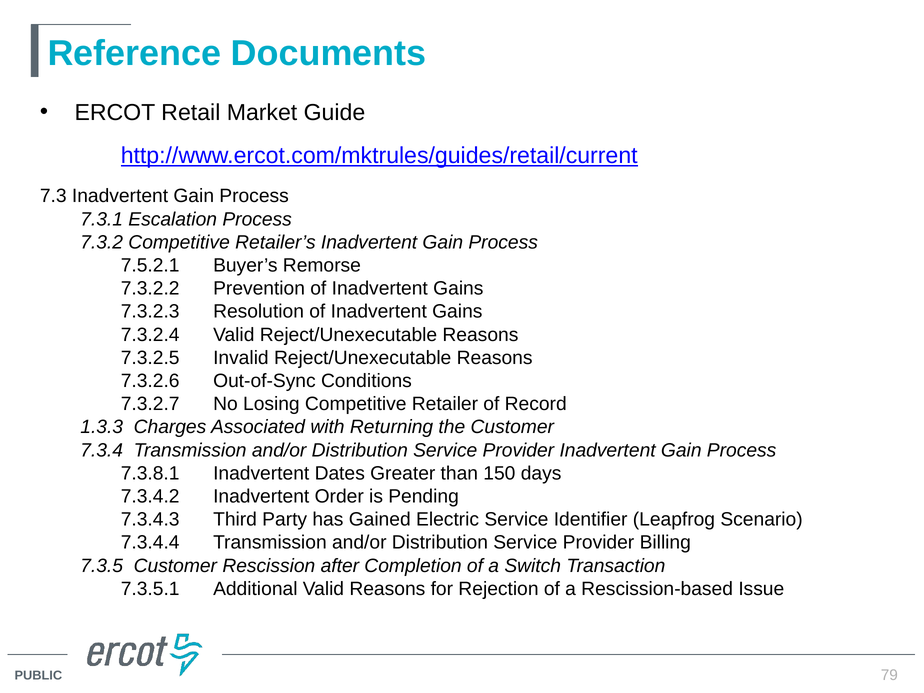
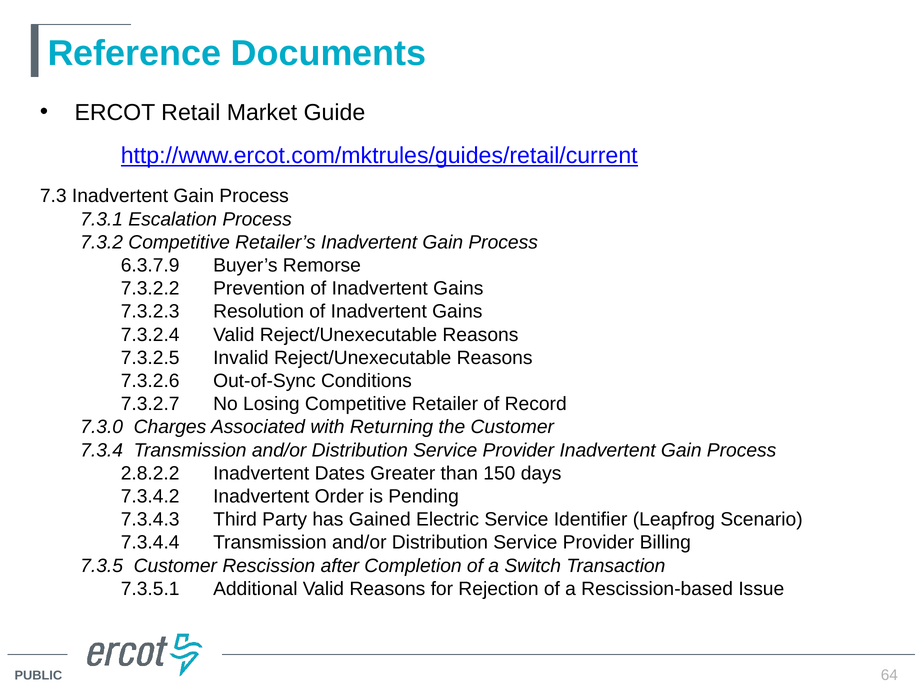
7.5.2.1: 7.5.2.1 -> 6.3.7.9
1.3.3: 1.3.3 -> 7.3.0
7.3.8.1: 7.3.8.1 -> 2.8.2.2
79: 79 -> 64
